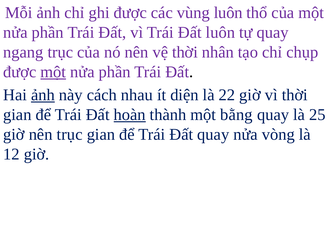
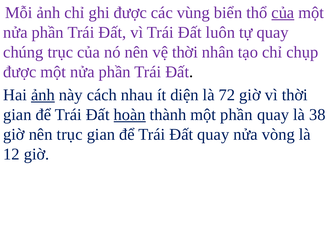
vùng luôn: luôn -> biển
của at (283, 13) underline: none -> present
ngang: ngang -> chúng
một at (53, 72) underline: present -> none
22: 22 -> 72
một bằng: bằng -> phần
25: 25 -> 38
